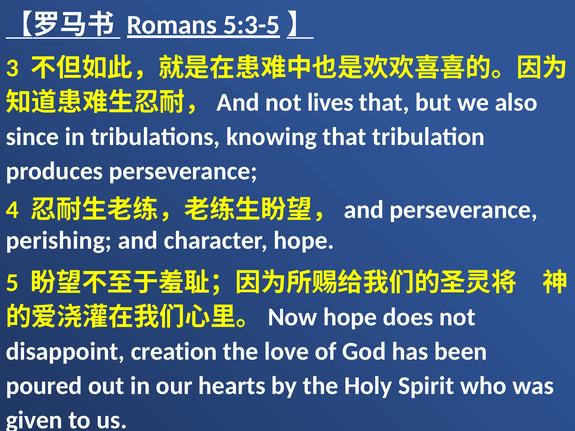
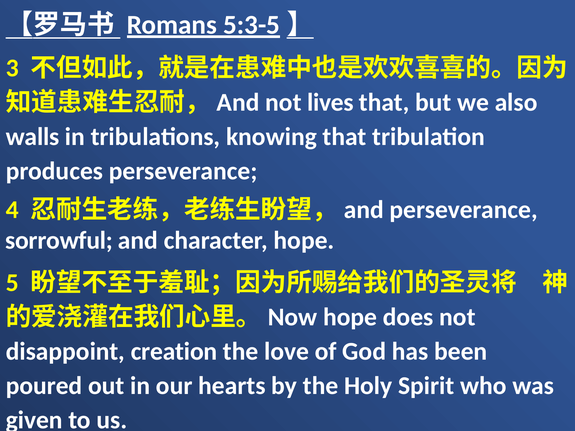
since: since -> walls
perishing: perishing -> sorrowful
